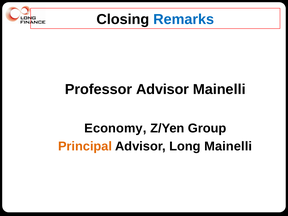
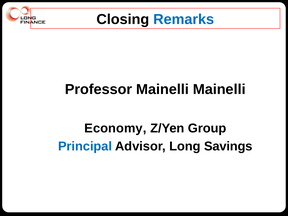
Professor Advisor: Advisor -> Mainelli
Principal colour: orange -> blue
Long Mainelli: Mainelli -> Savings
